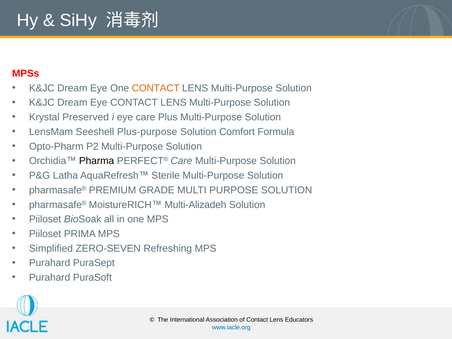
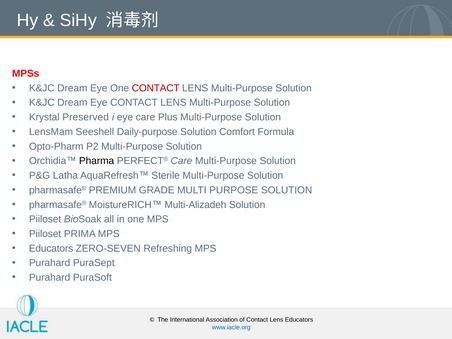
CONTACT at (156, 88) colour: orange -> red
Plus-purpose: Plus-purpose -> Daily-purpose
Simplified at (51, 248): Simplified -> Educators
